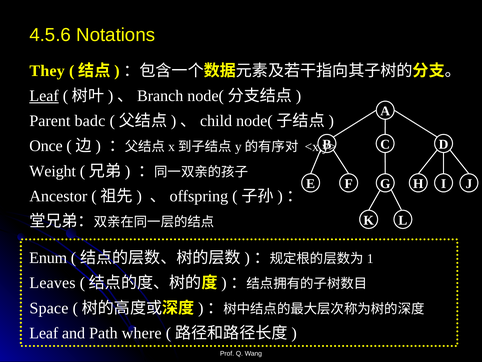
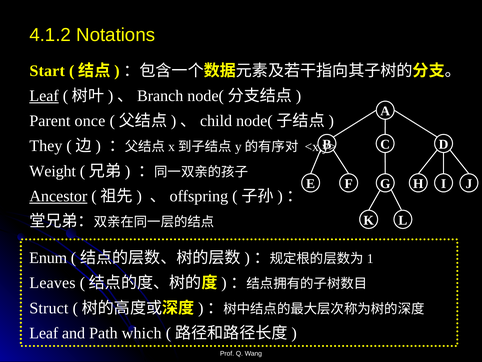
4.5.6: 4.5.6 -> 4.1.2
They: They -> Start
badc: badc -> once
Once: Once -> They
Ancestor underline: none -> present
Space: Space -> Struct
where: where -> which
